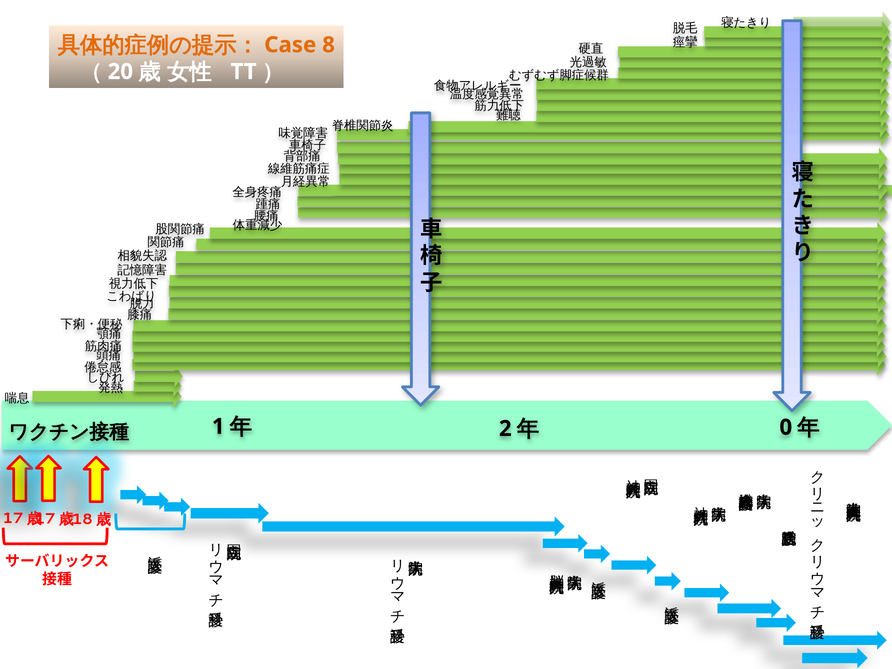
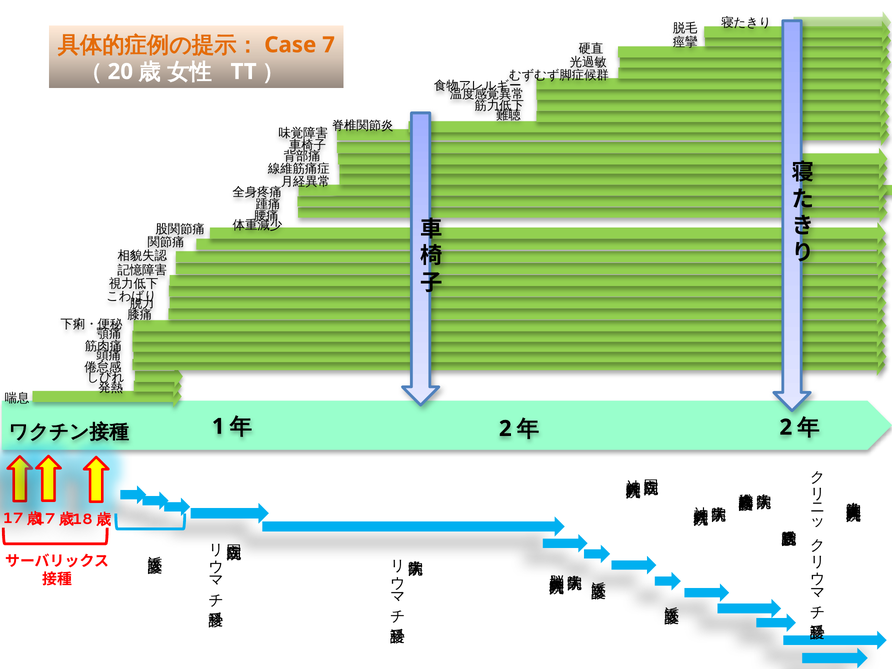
8: 8 -> 7
0 at (786, 427): 0 -> 2
